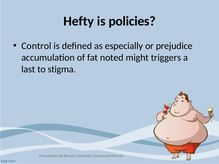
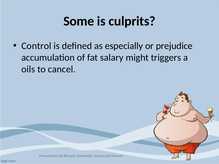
Hefty: Hefty -> Some
policies: policies -> culprits
noted: noted -> salary
last: last -> oils
stigma: stigma -> cancel
